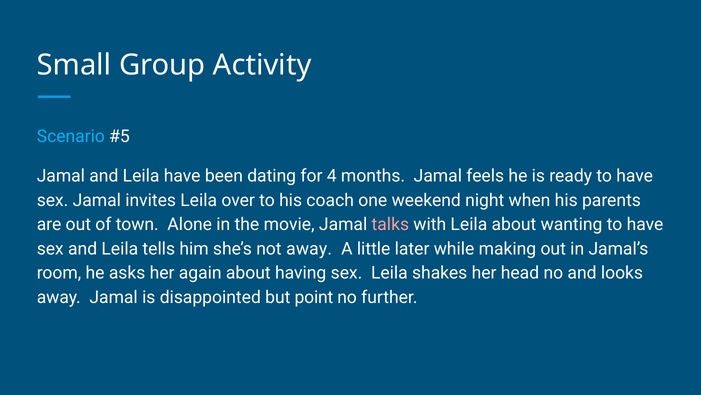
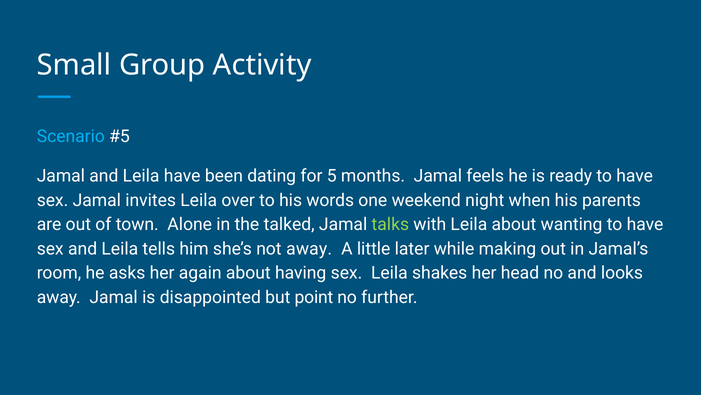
4: 4 -> 5
coach: coach -> words
movie: movie -> talked
talks colour: pink -> light green
